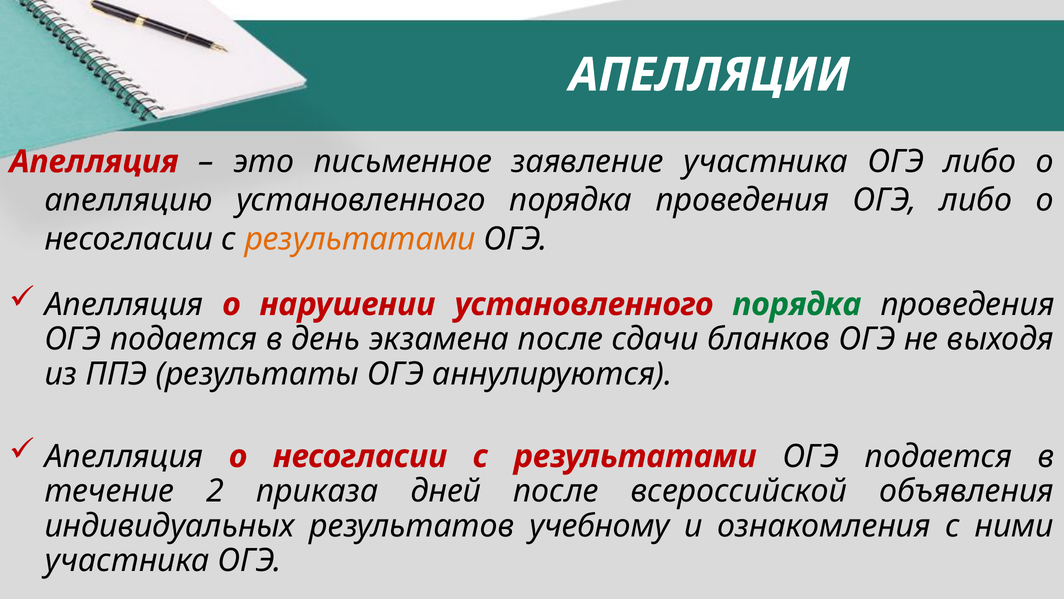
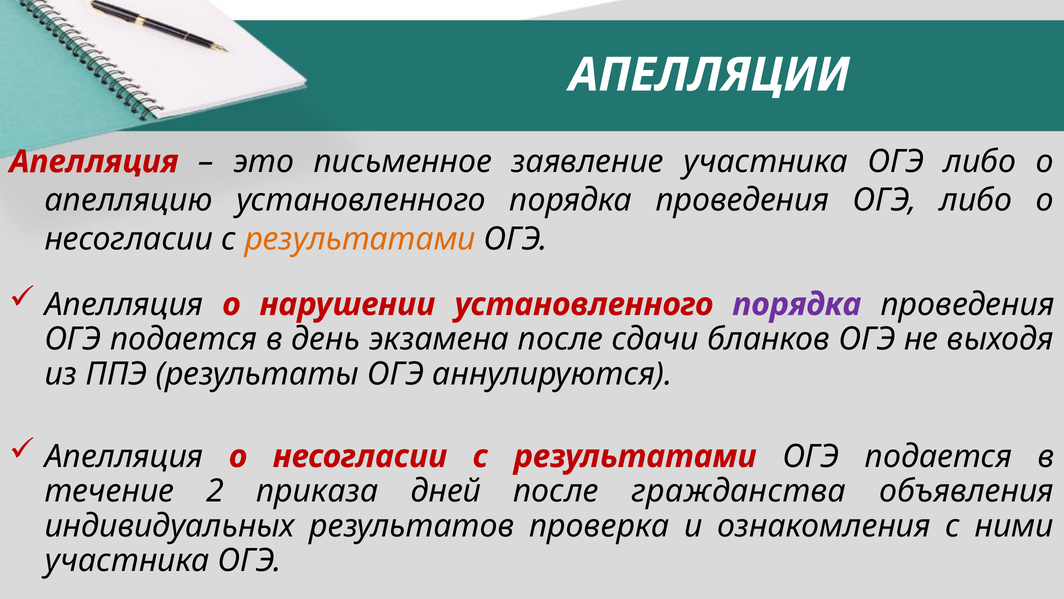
порядка at (797, 304) colour: green -> purple
всероссийской: всероссийской -> гражданства
учебному: учебному -> проверка
